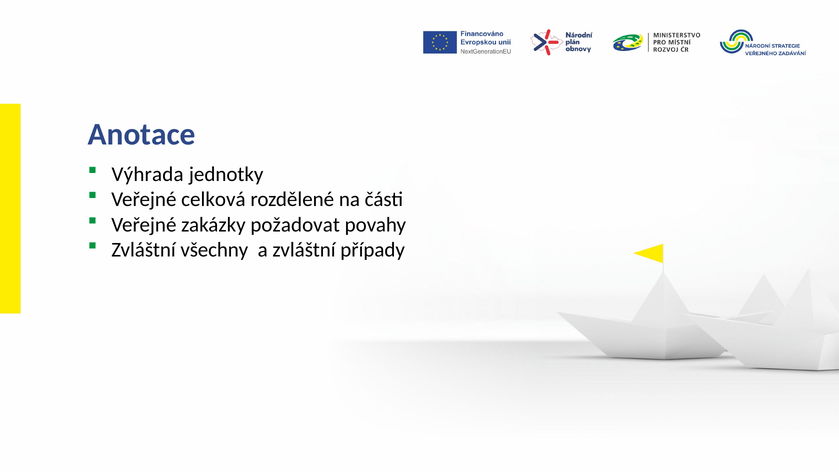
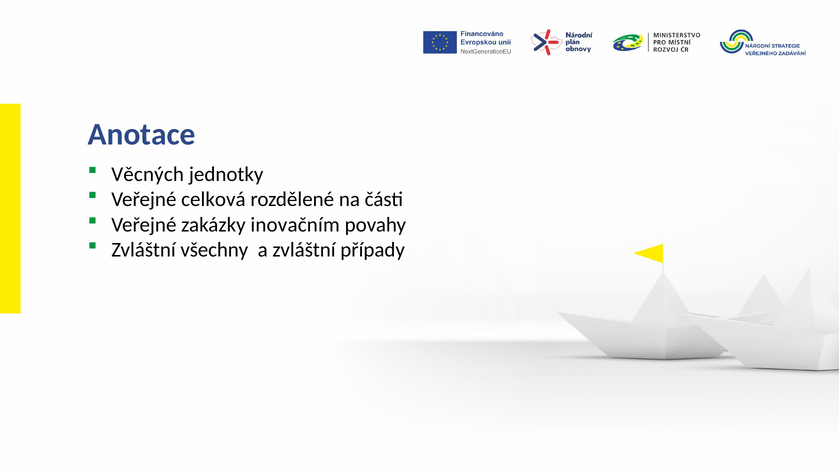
Výhrada: Výhrada -> Věcných
požadovat: požadovat -> inovačním
